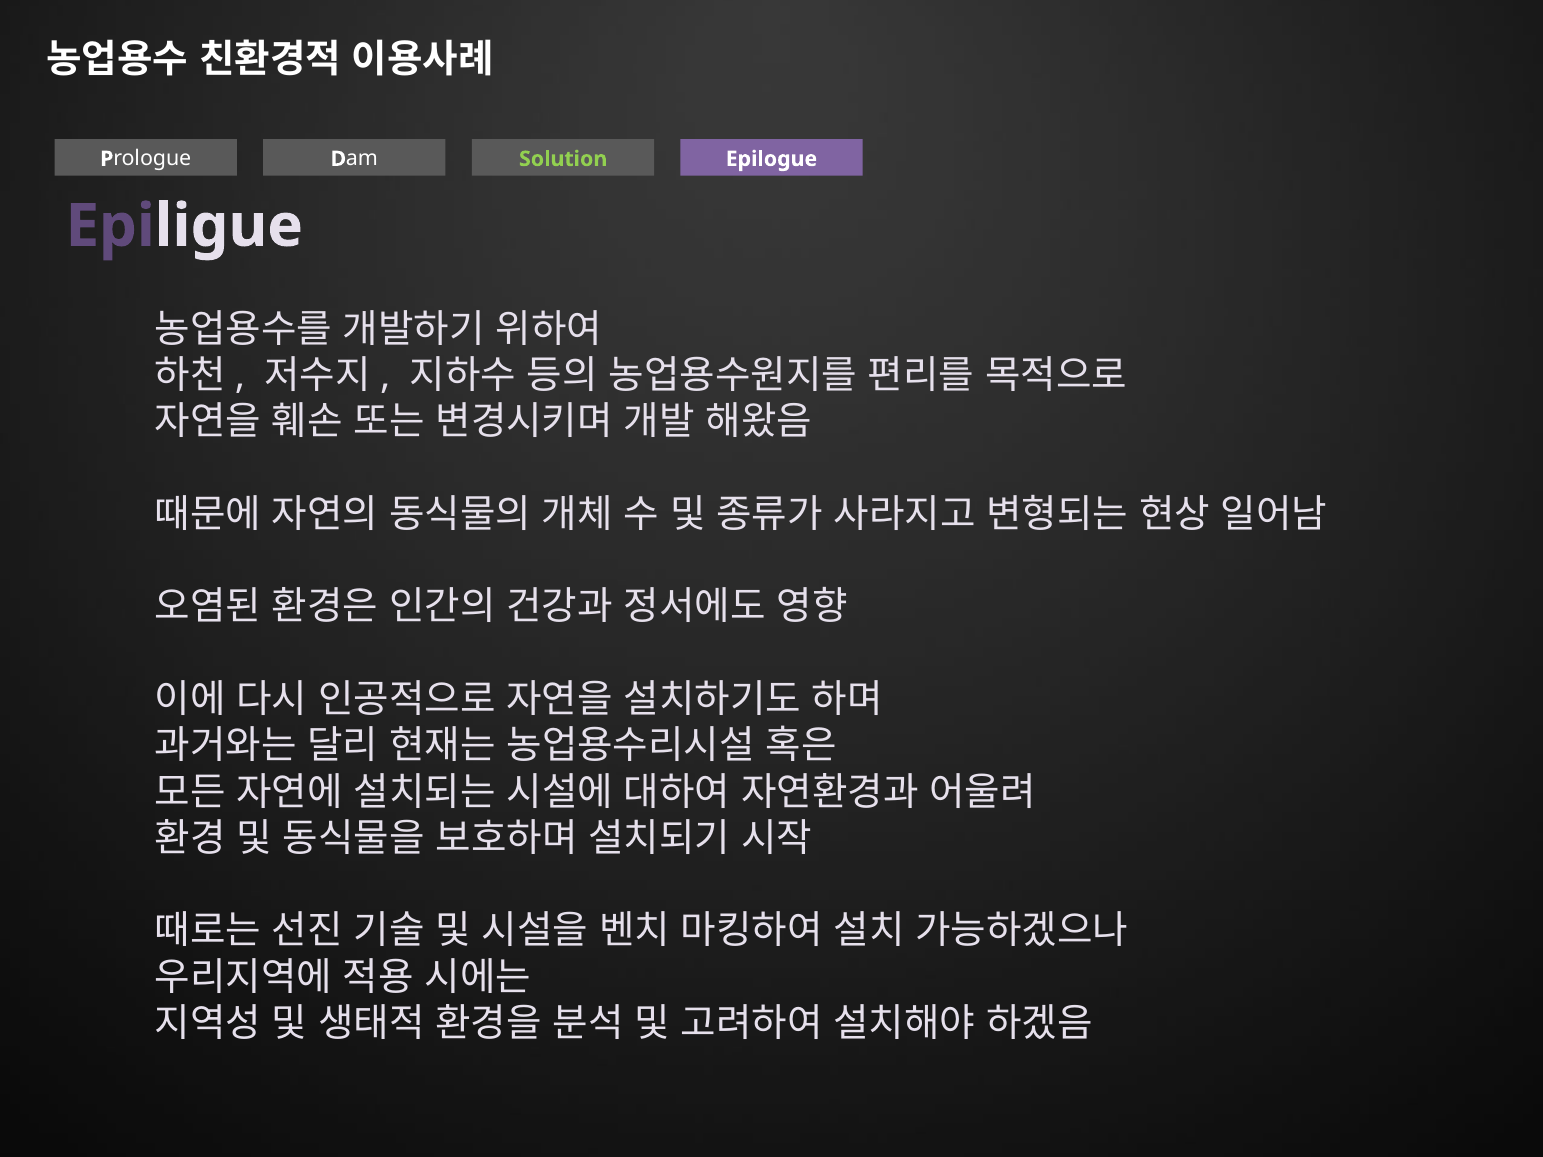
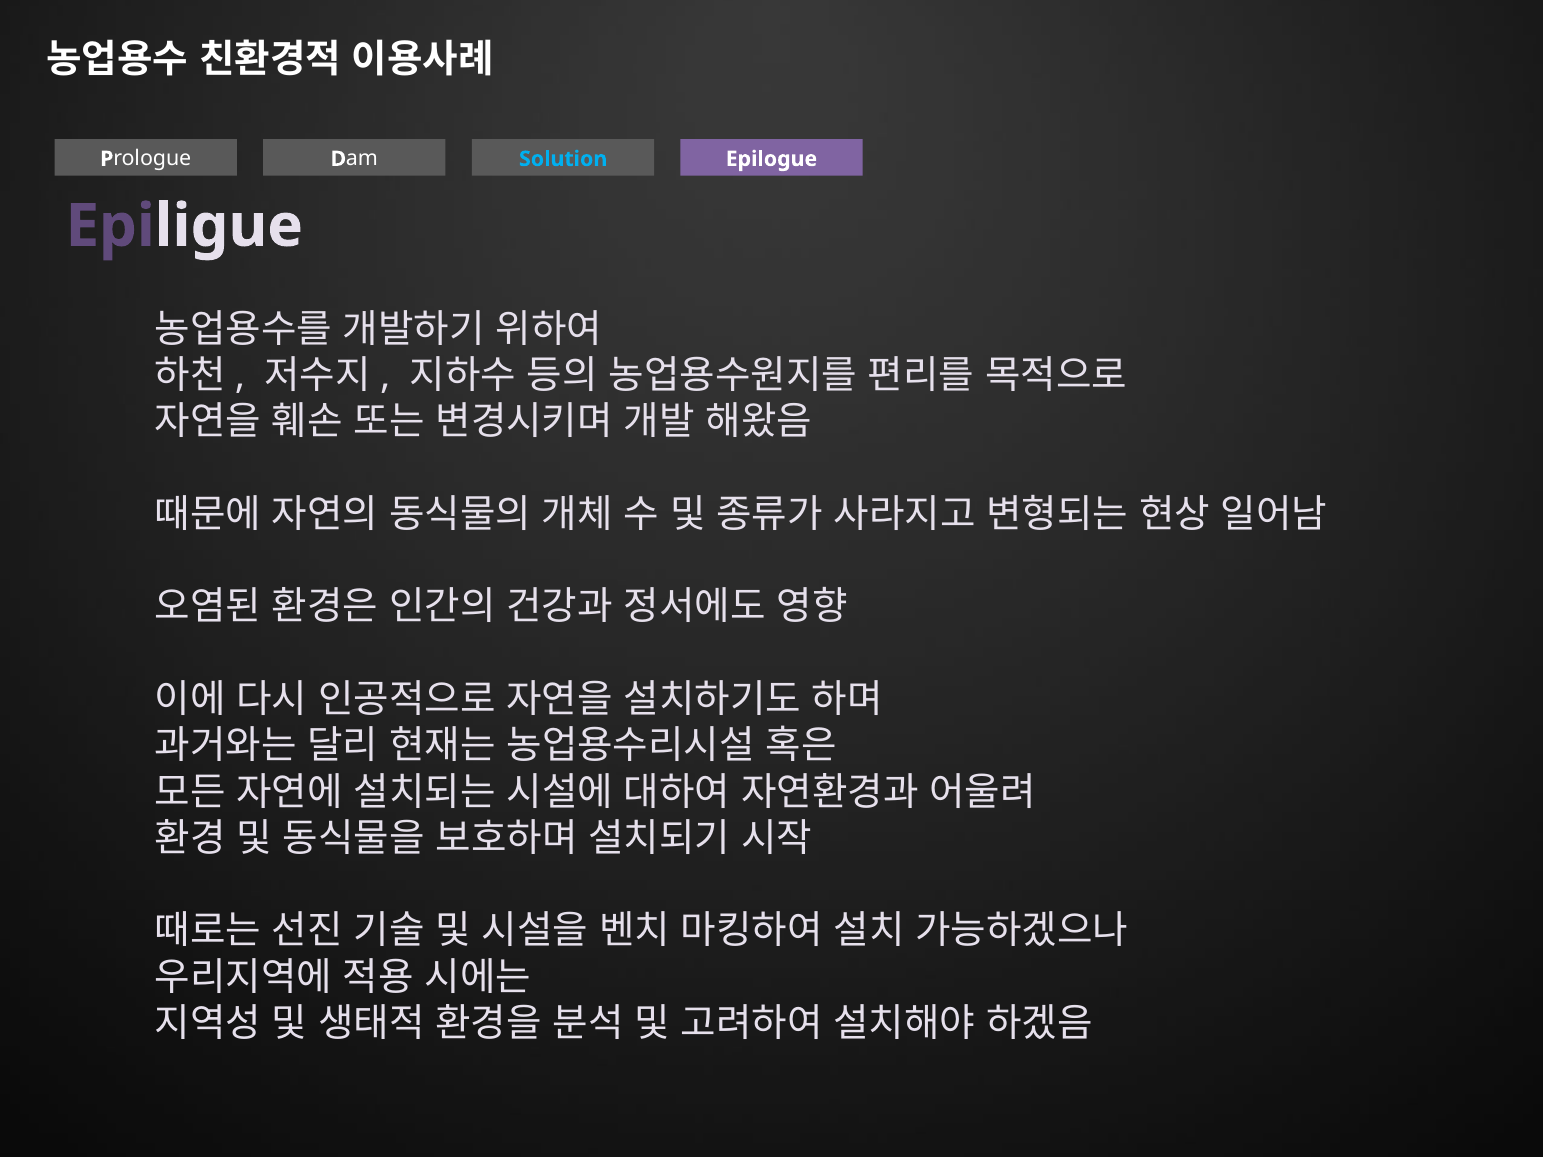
Solution colour: light green -> light blue
